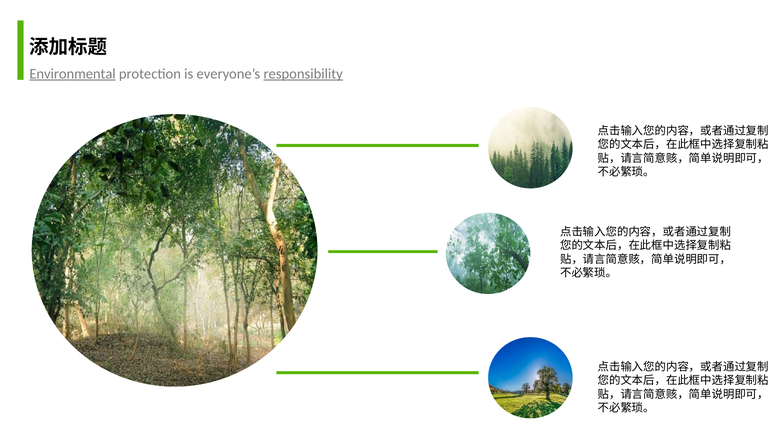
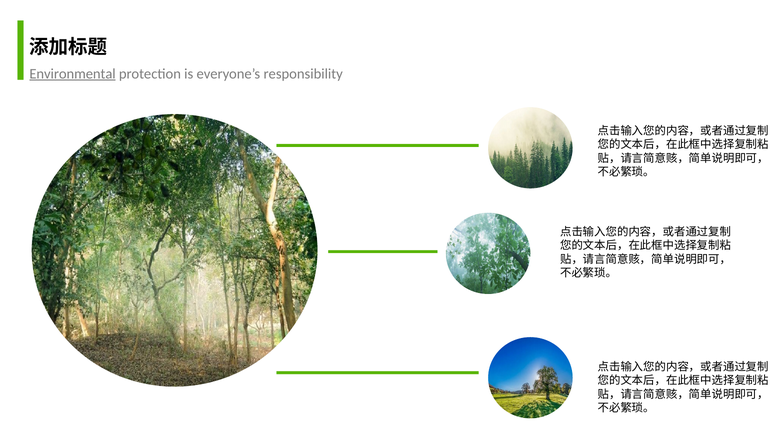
responsibility underline: present -> none
